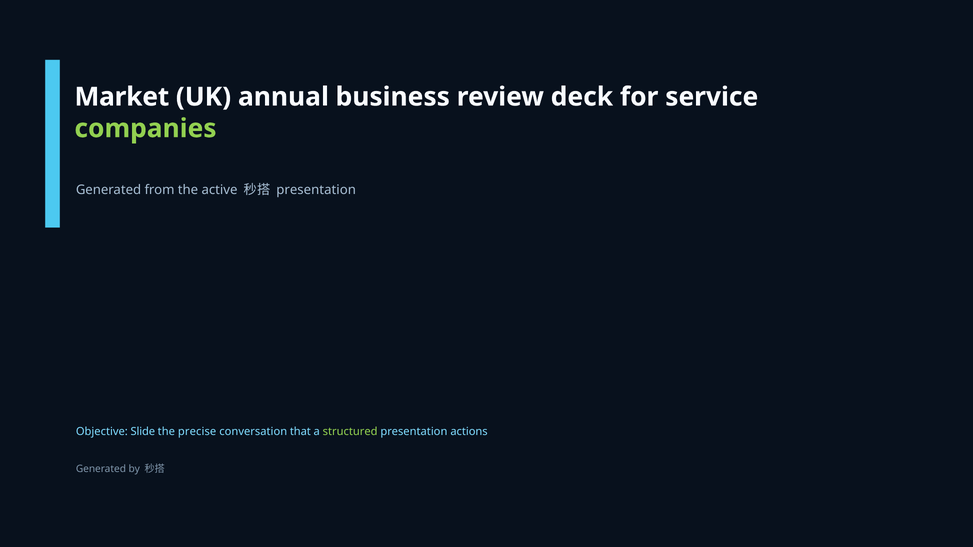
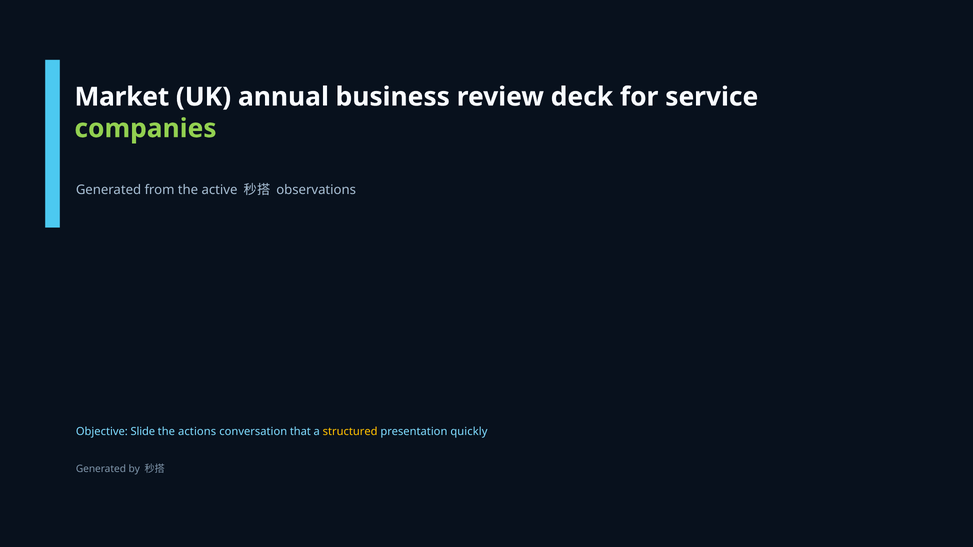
presentation at (316, 190): presentation -> observations
precise: precise -> actions
structured colour: light green -> yellow
actions: actions -> quickly
